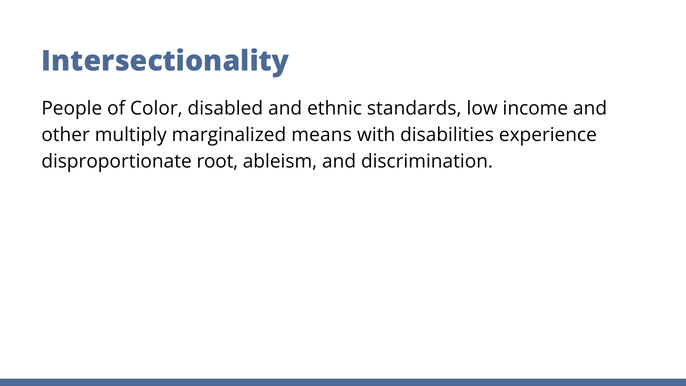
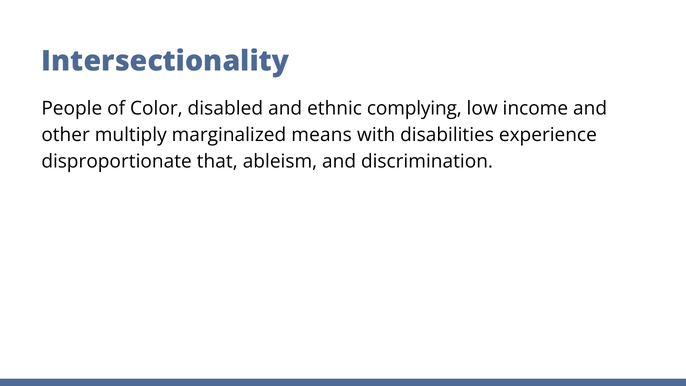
standards: standards -> complying
root: root -> that
